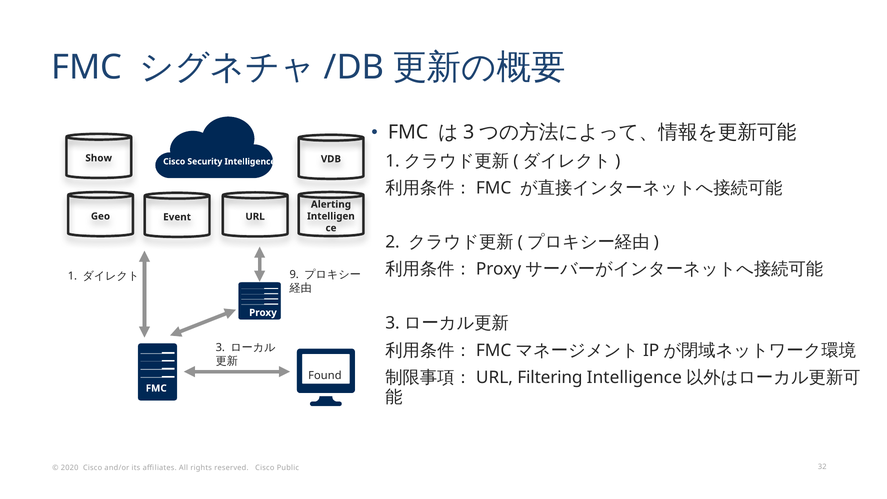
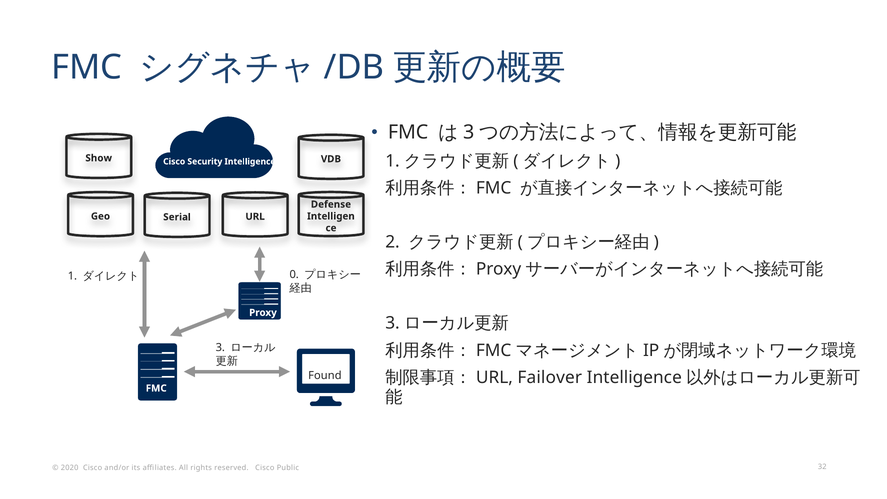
Alerting: Alerting -> Defense
Event: Event -> Serial
9: 9 -> 0
Filtering: Filtering -> Failover
